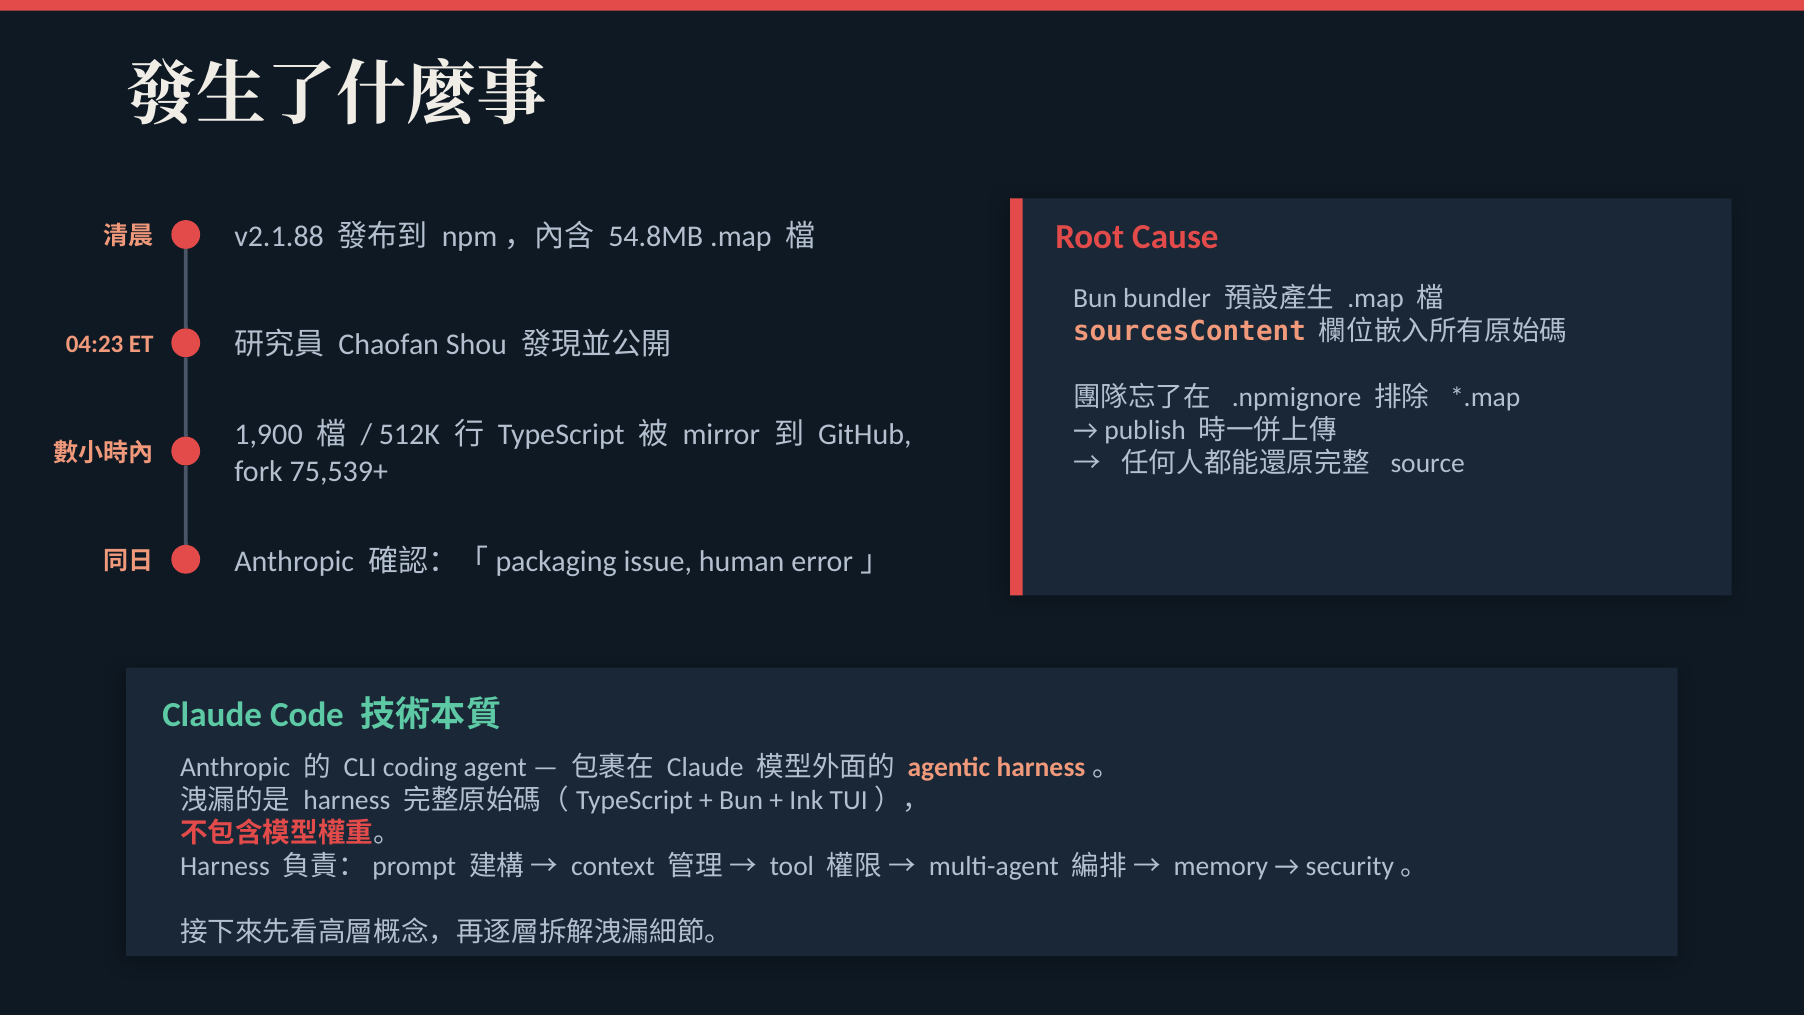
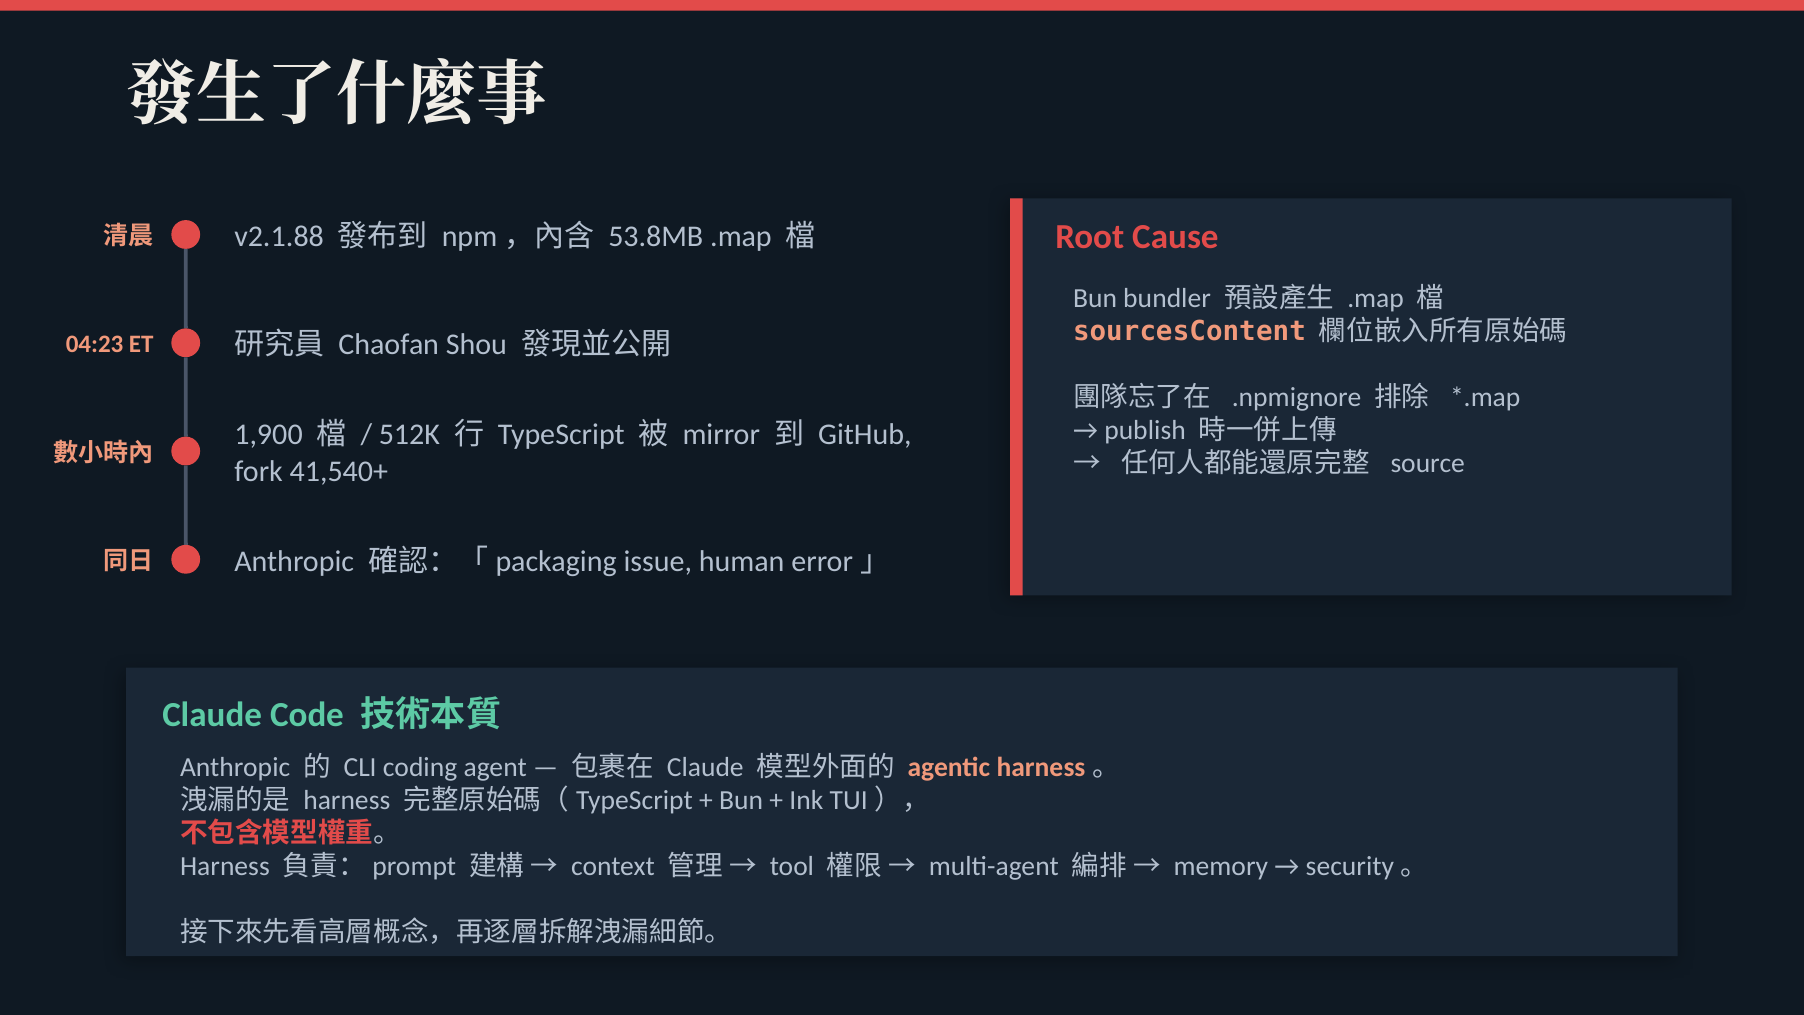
54.8MB: 54.8MB -> 53.8MB
75,539+: 75,539+ -> 41,540+
